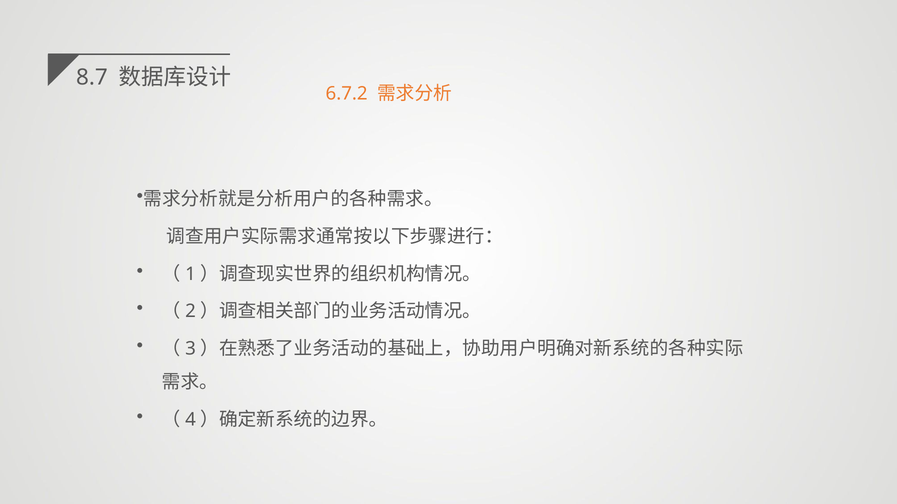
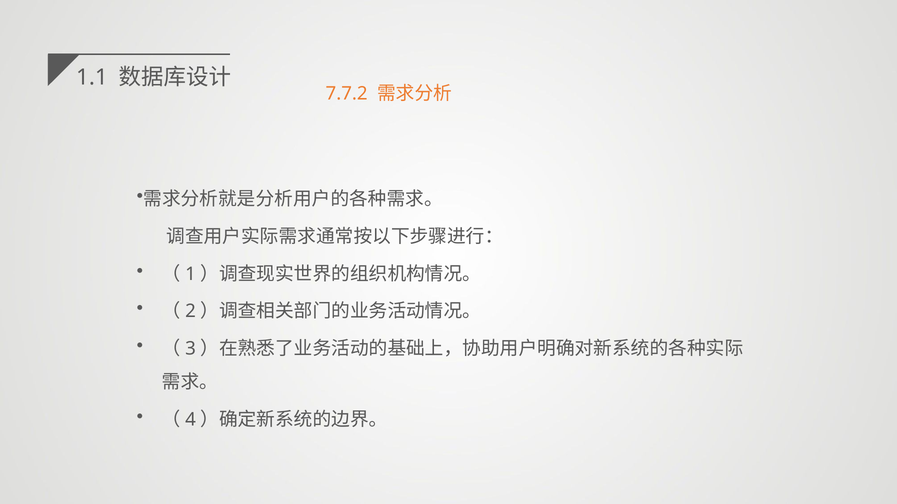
8.7: 8.7 -> 1.1
6.7.2: 6.7.2 -> 7.7.2
